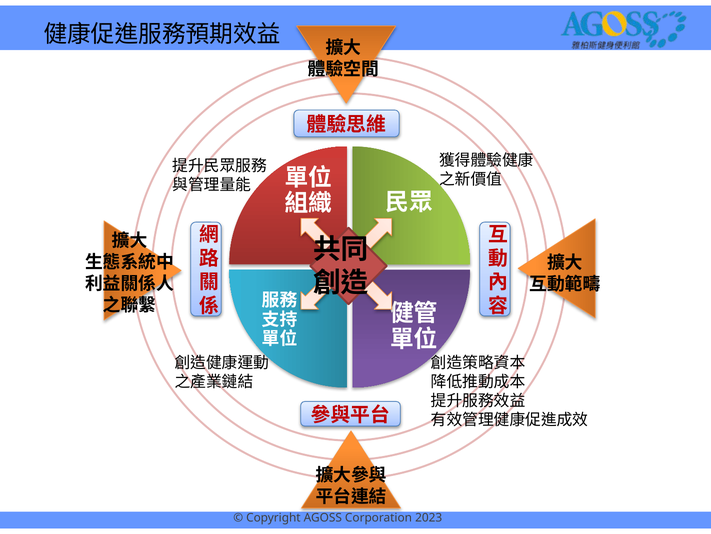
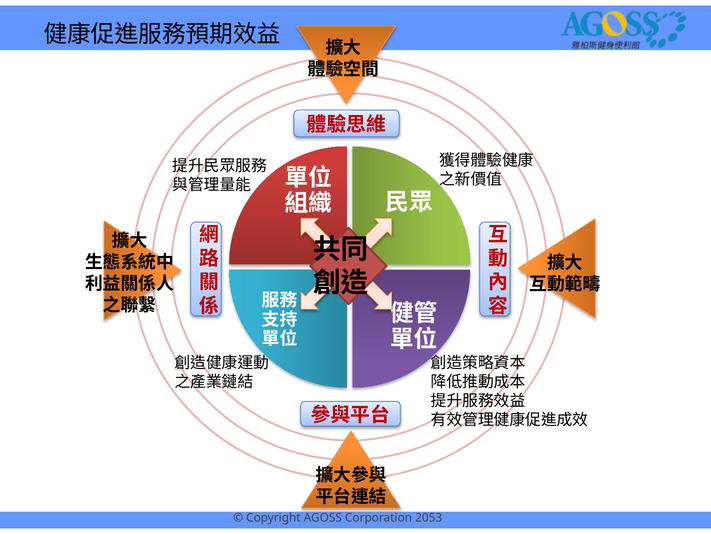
2023: 2023 -> 2053
